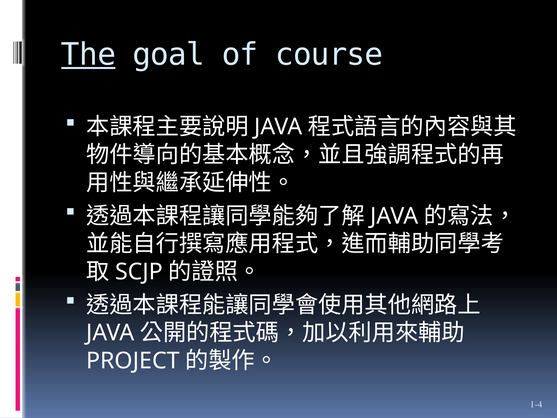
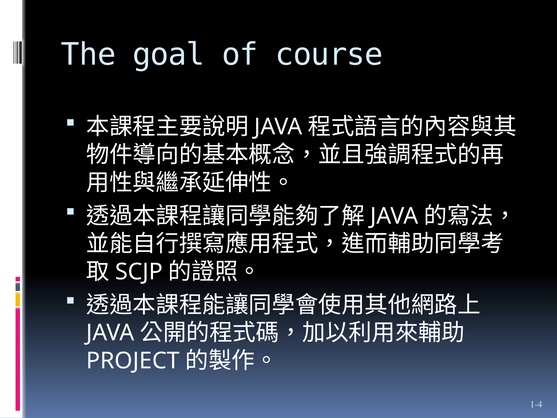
The underline: present -> none
